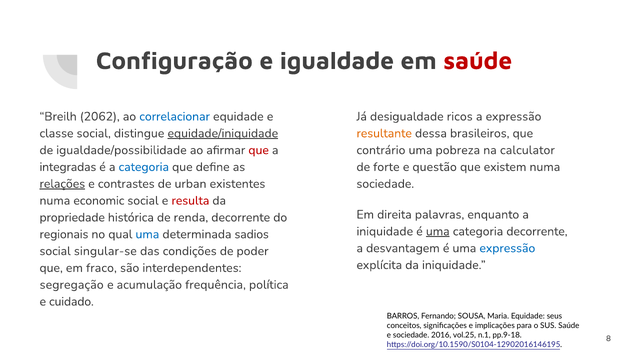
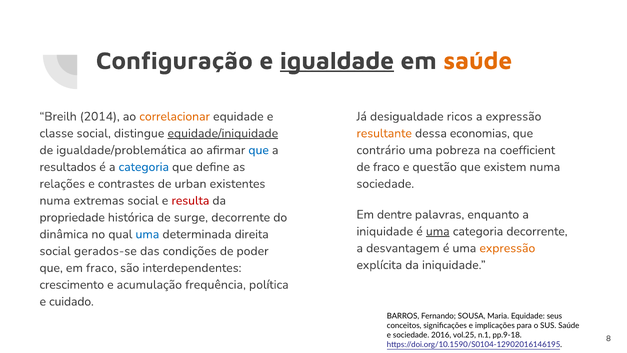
igualdade underline: none -> present
saúde at (478, 61) colour: red -> orange
2062: 2062 -> 2014
correlacionar colour: blue -> orange
brasileiros: brasileiros -> economias
igualdade/possibilidade: igualdade/possibilidade -> igualdade/problemática
que at (259, 150) colour: red -> blue
calculator: calculator -> coefficient
integradas: integradas -> resultados
de forte: forte -> fraco
relações underline: present -> none
economic: economic -> extremas
direita: direita -> dentre
renda: renda -> surge
regionais: regionais -> dinâmica
sadios: sadios -> direita
expressão at (507, 248) colour: blue -> orange
singular-se: singular-se -> gerados-se
segregação: segregação -> crescimento
